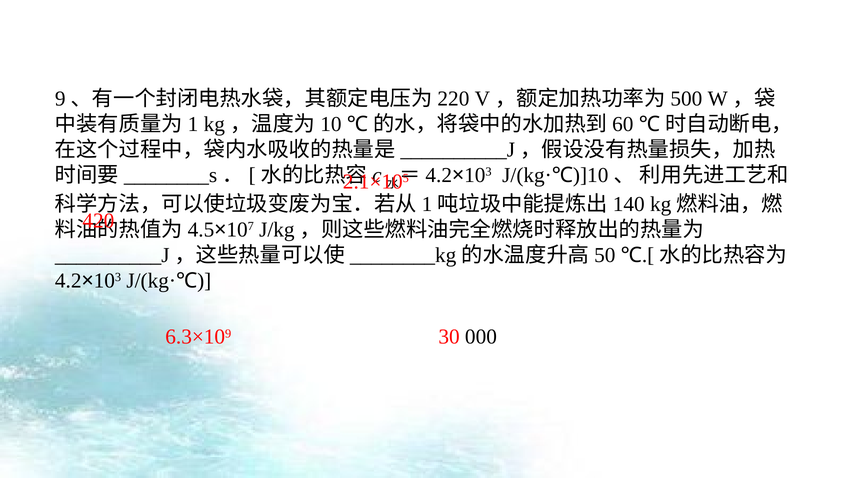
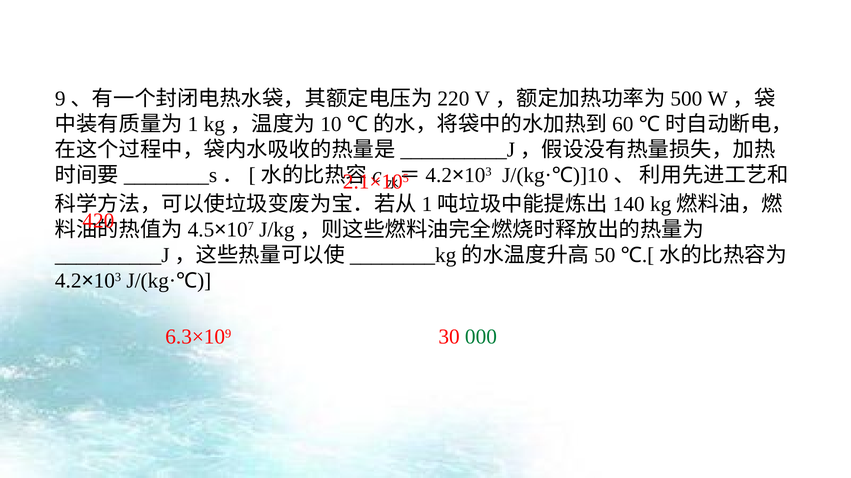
000 colour: black -> green
